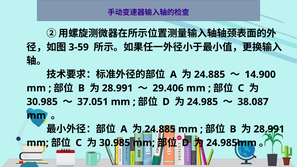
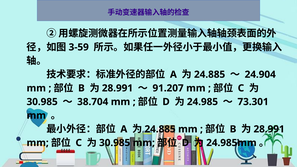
14.900: 14.900 -> 24.904
29.406: 29.406 -> 91.207
37.051: 37.051 -> 38.704
38.087: 38.087 -> 73.301
